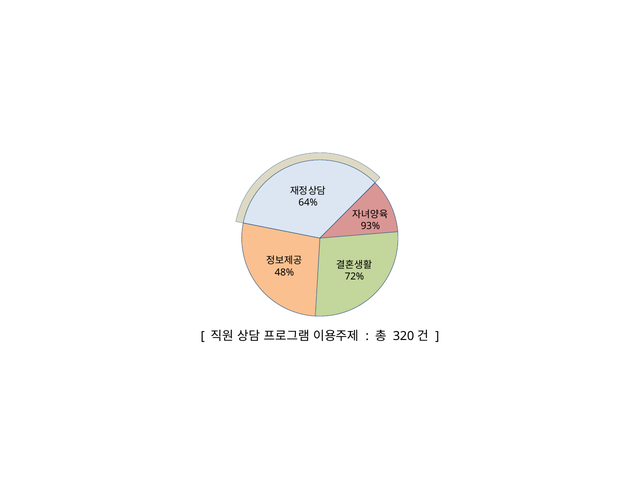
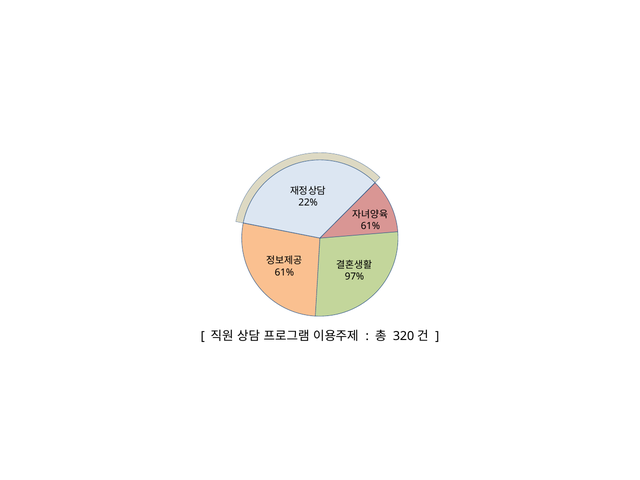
64%: 64% -> 22%
93% at (370, 226): 93% -> 61%
48% at (284, 272): 48% -> 61%
72%: 72% -> 97%
